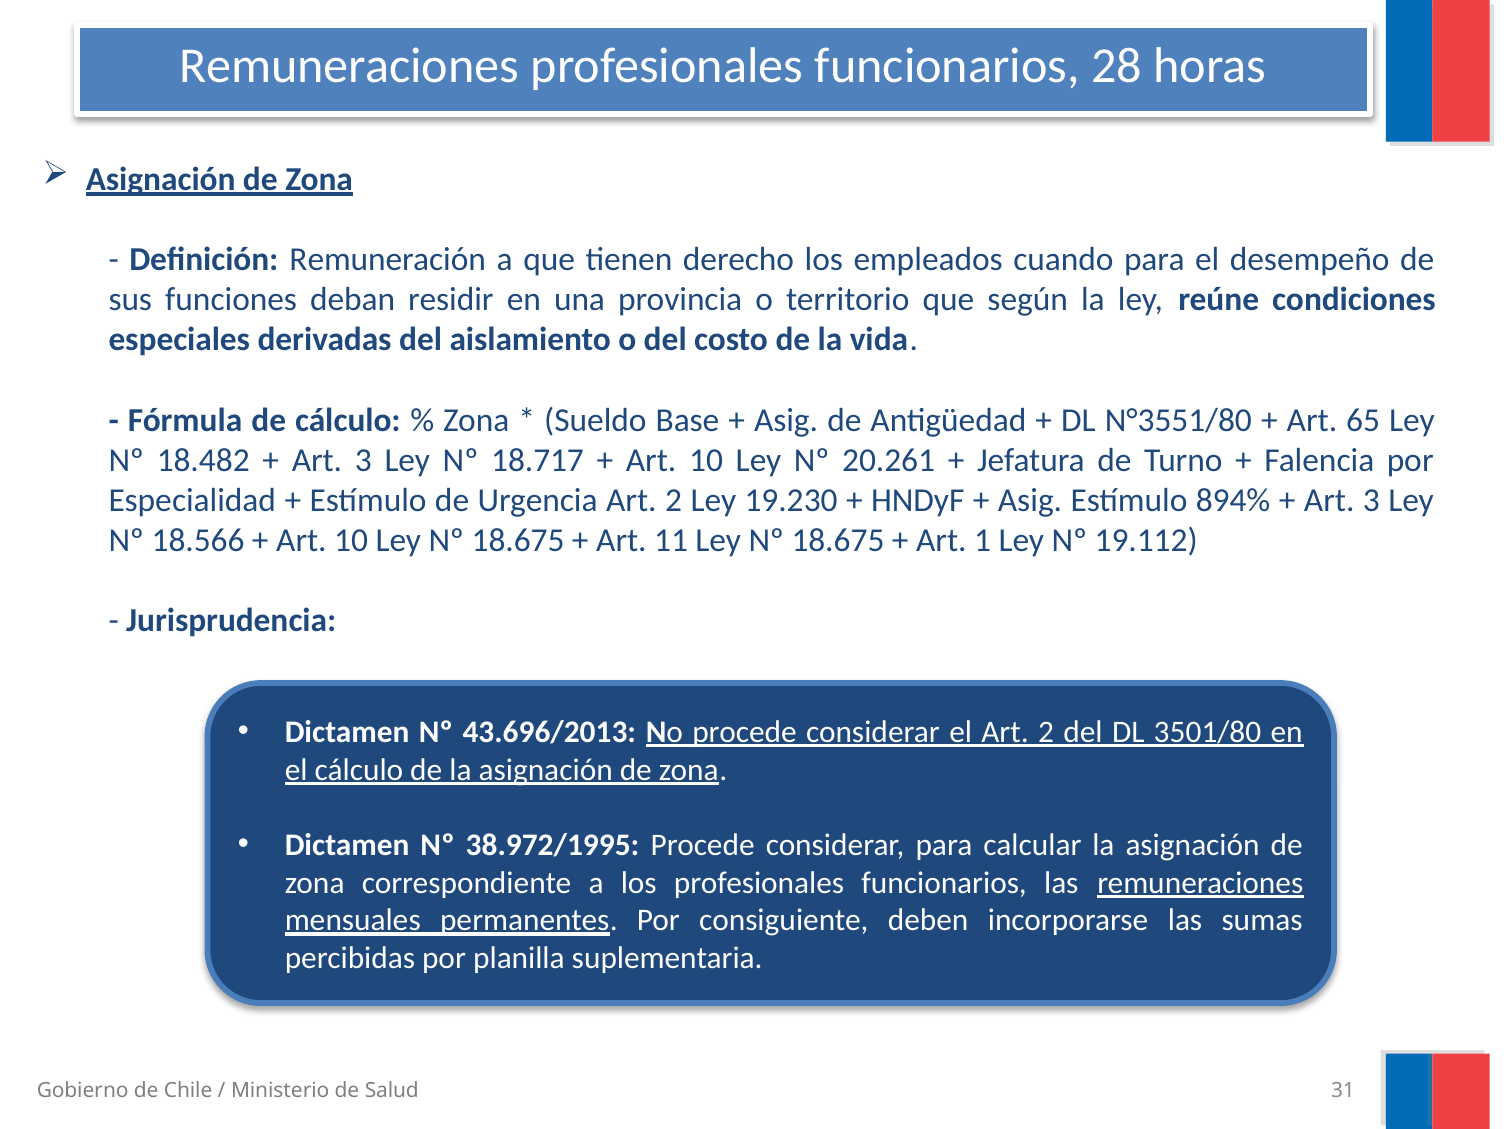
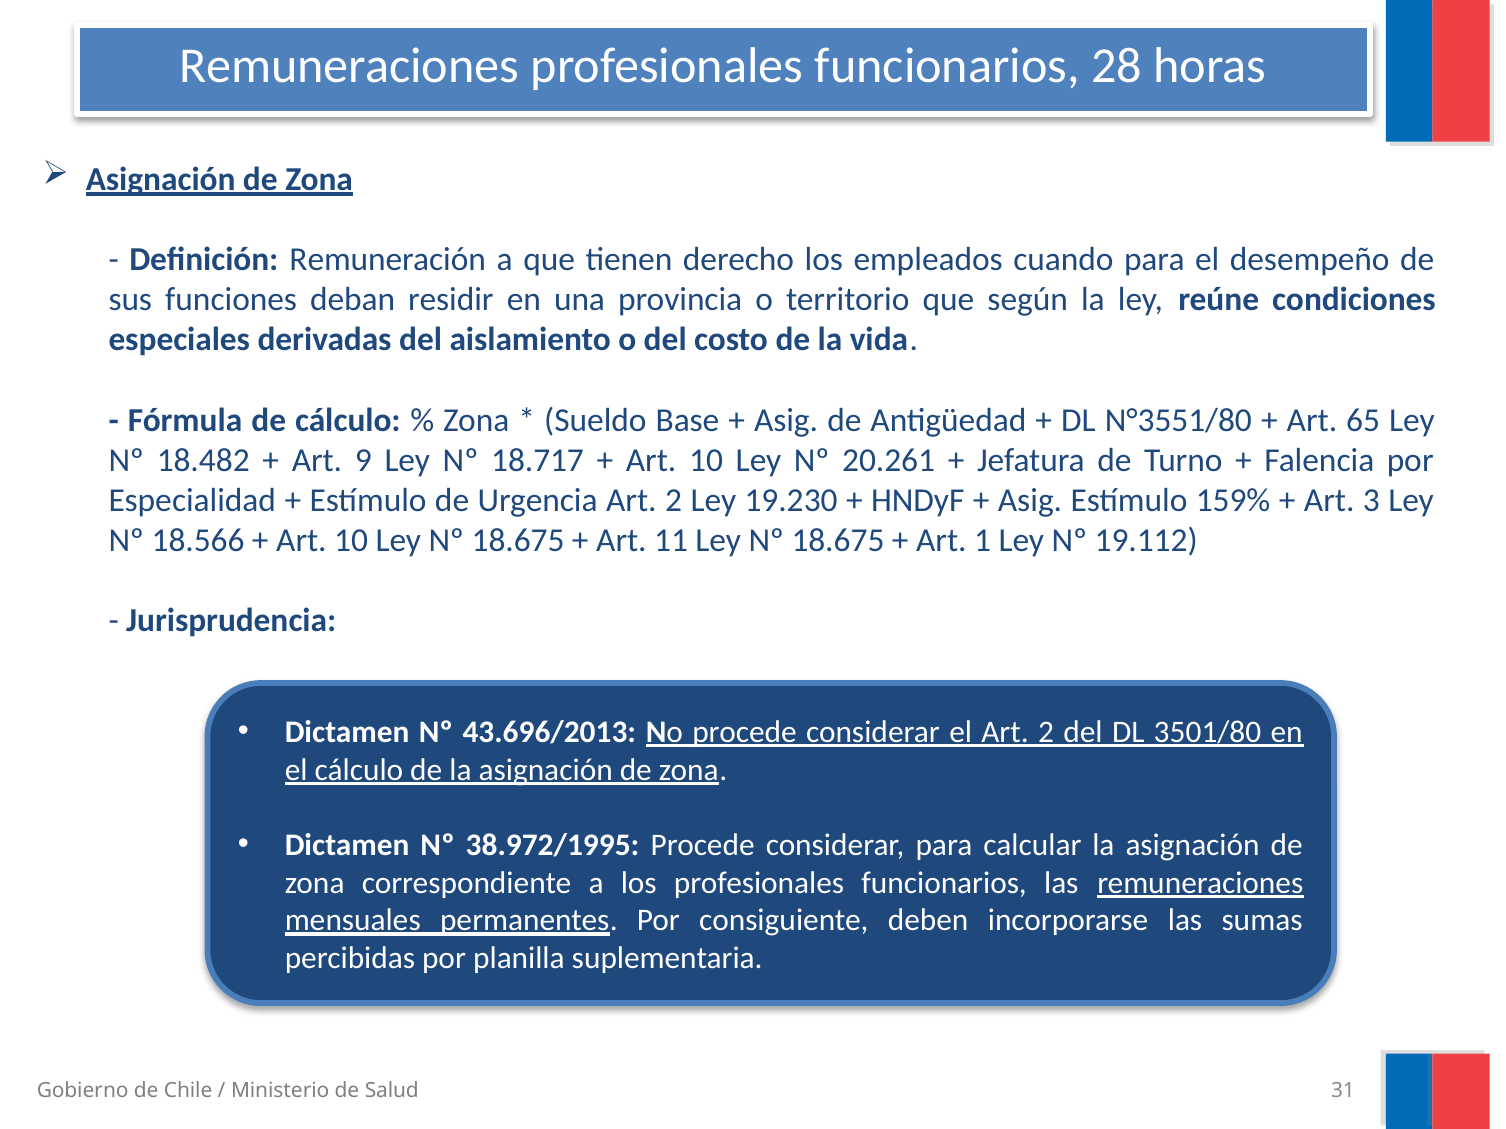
3 at (363, 460): 3 -> 9
894%: 894% -> 159%
